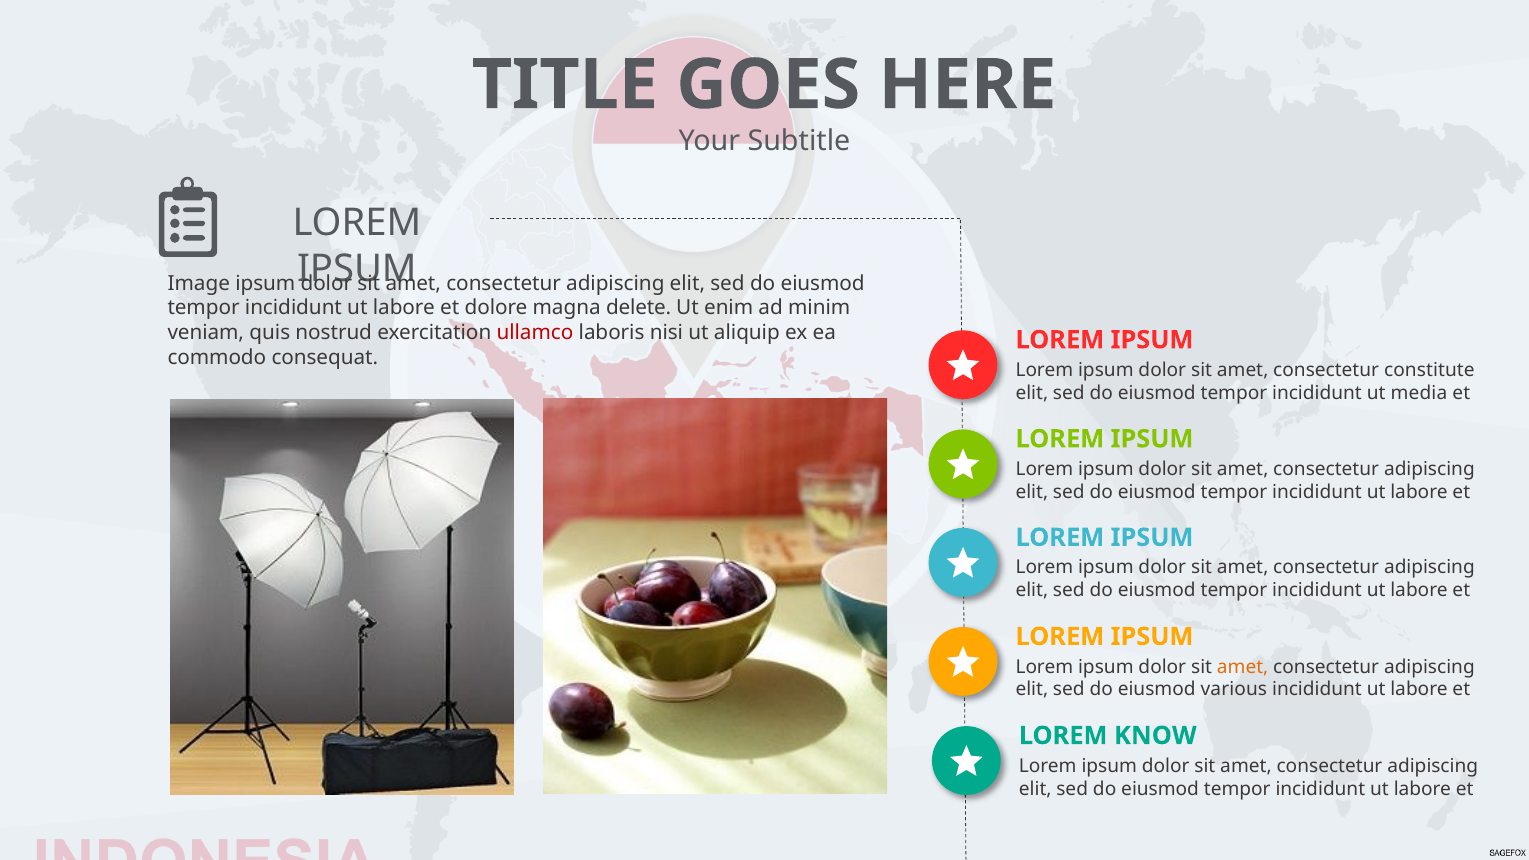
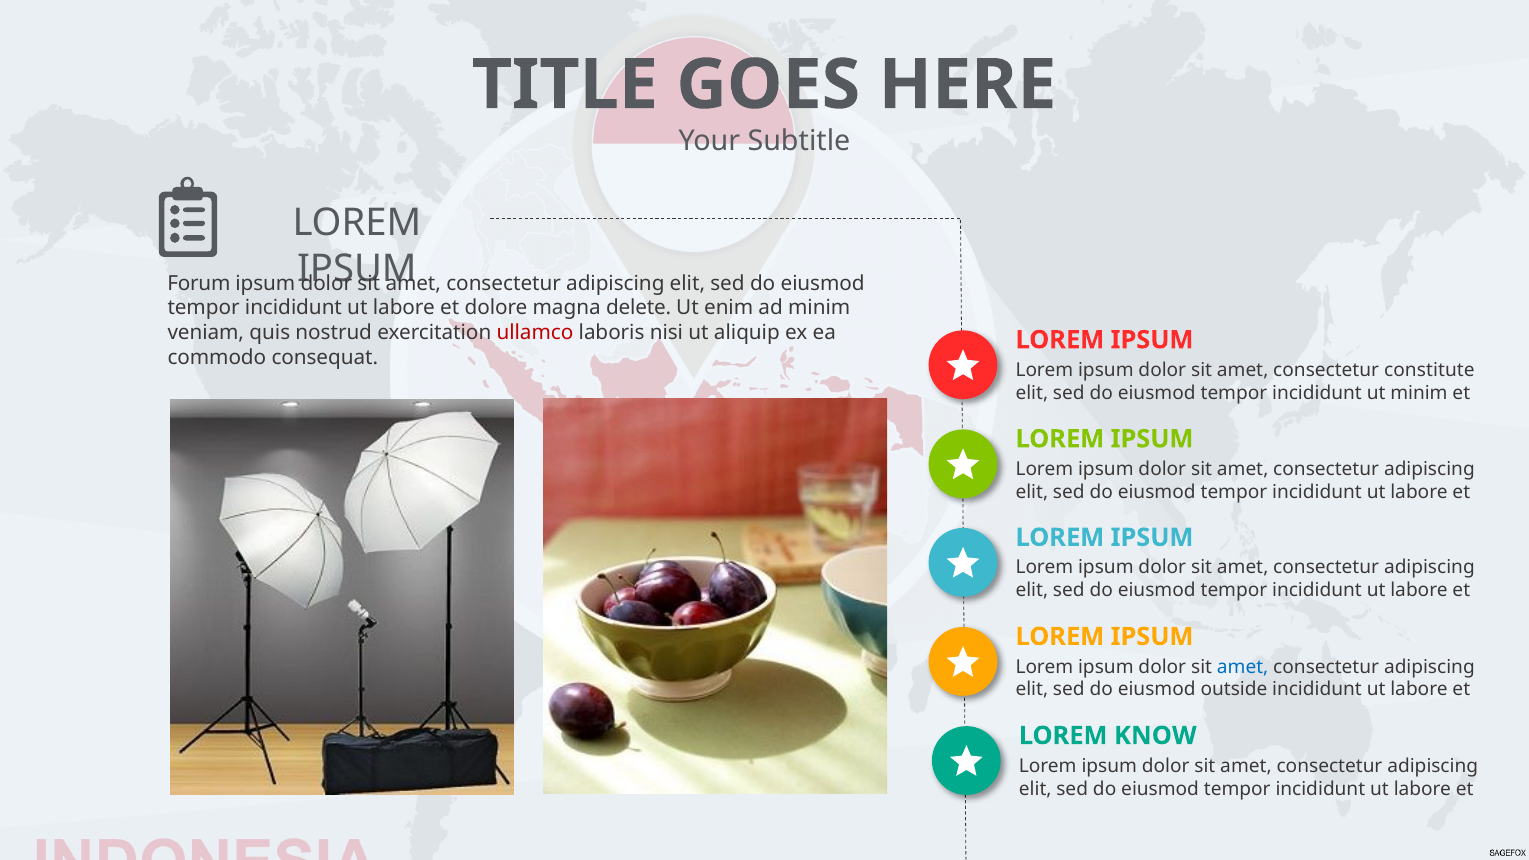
Image: Image -> Forum
ut media: media -> minim
amet at (1243, 667) colour: orange -> blue
various: various -> outside
